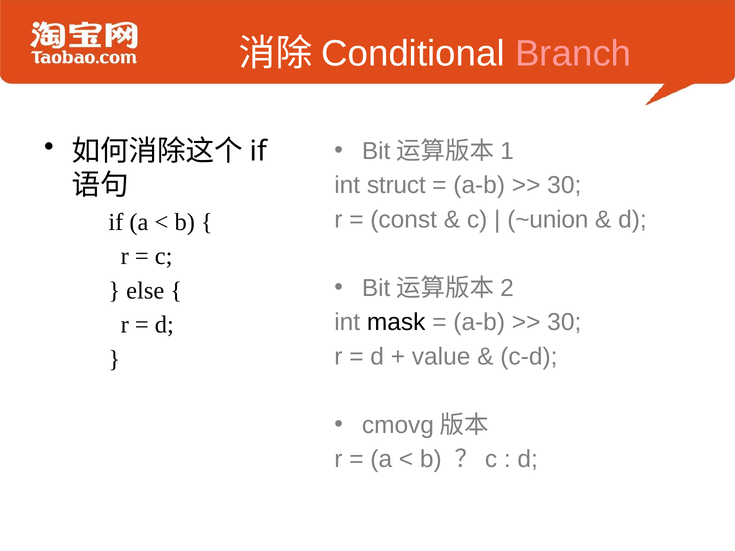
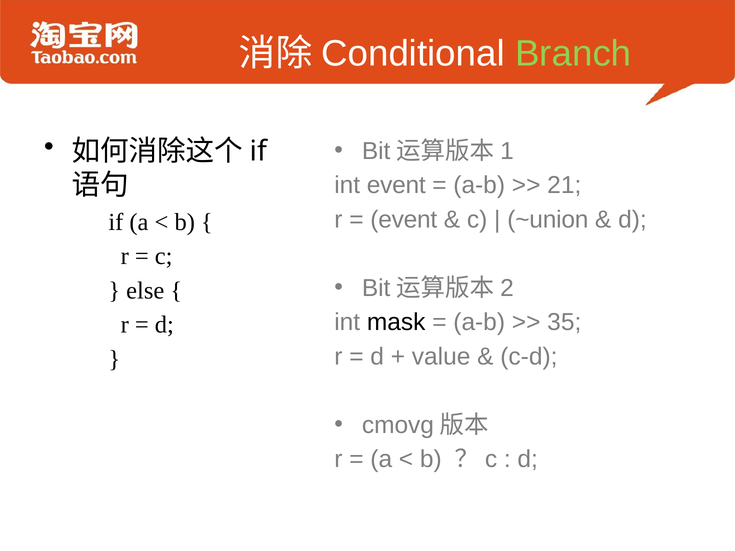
Branch colour: pink -> light green
int struct: struct -> event
30 at (564, 185): 30 -> 21
const at (404, 220): const -> event
30 at (564, 322): 30 -> 35
